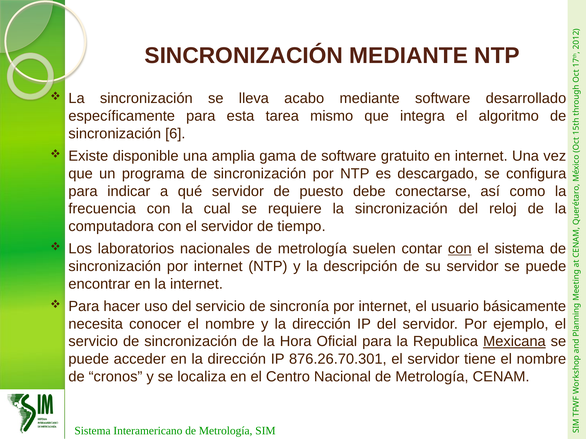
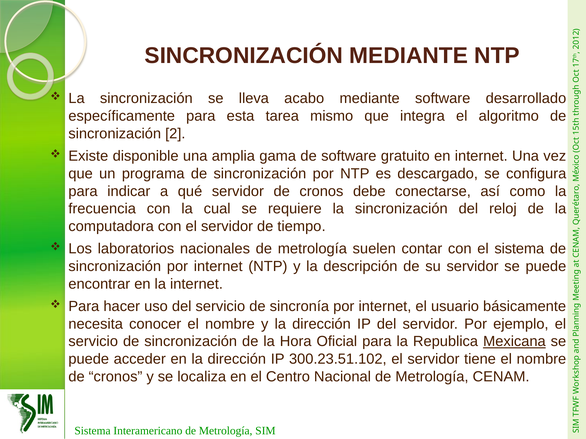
sincronización 6: 6 -> 2
servidor de puesto: puesto -> cronos
con at (460, 249) underline: present -> none
876.26.70.301: 876.26.70.301 -> 300.23.51.102
